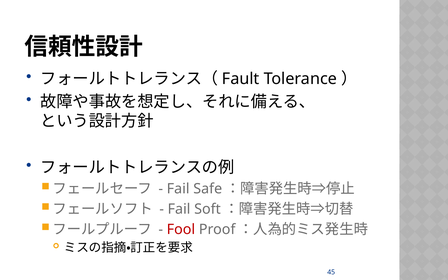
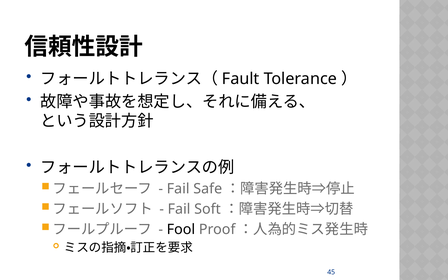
Fool colour: red -> black
